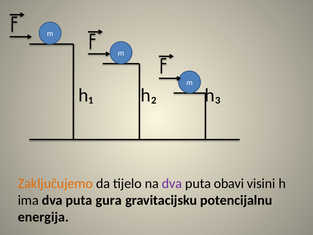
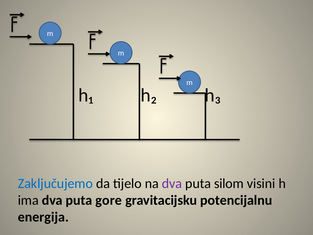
Zaključujemo colour: orange -> blue
obavi: obavi -> silom
gura: gura -> gore
